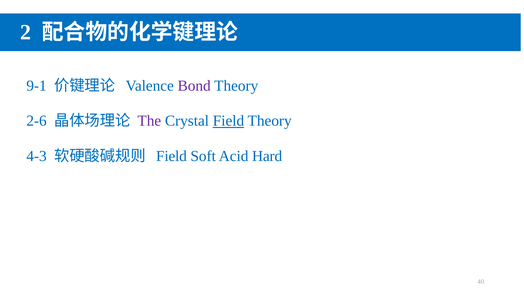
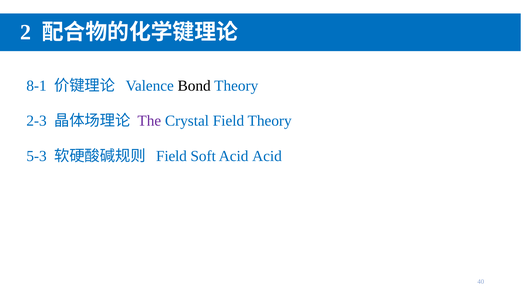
9-1: 9-1 -> 8-1
Bond colour: purple -> black
2-6: 2-6 -> 2-3
Field at (228, 121) underline: present -> none
4-3: 4-3 -> 5-3
Acid Hard: Hard -> Acid
